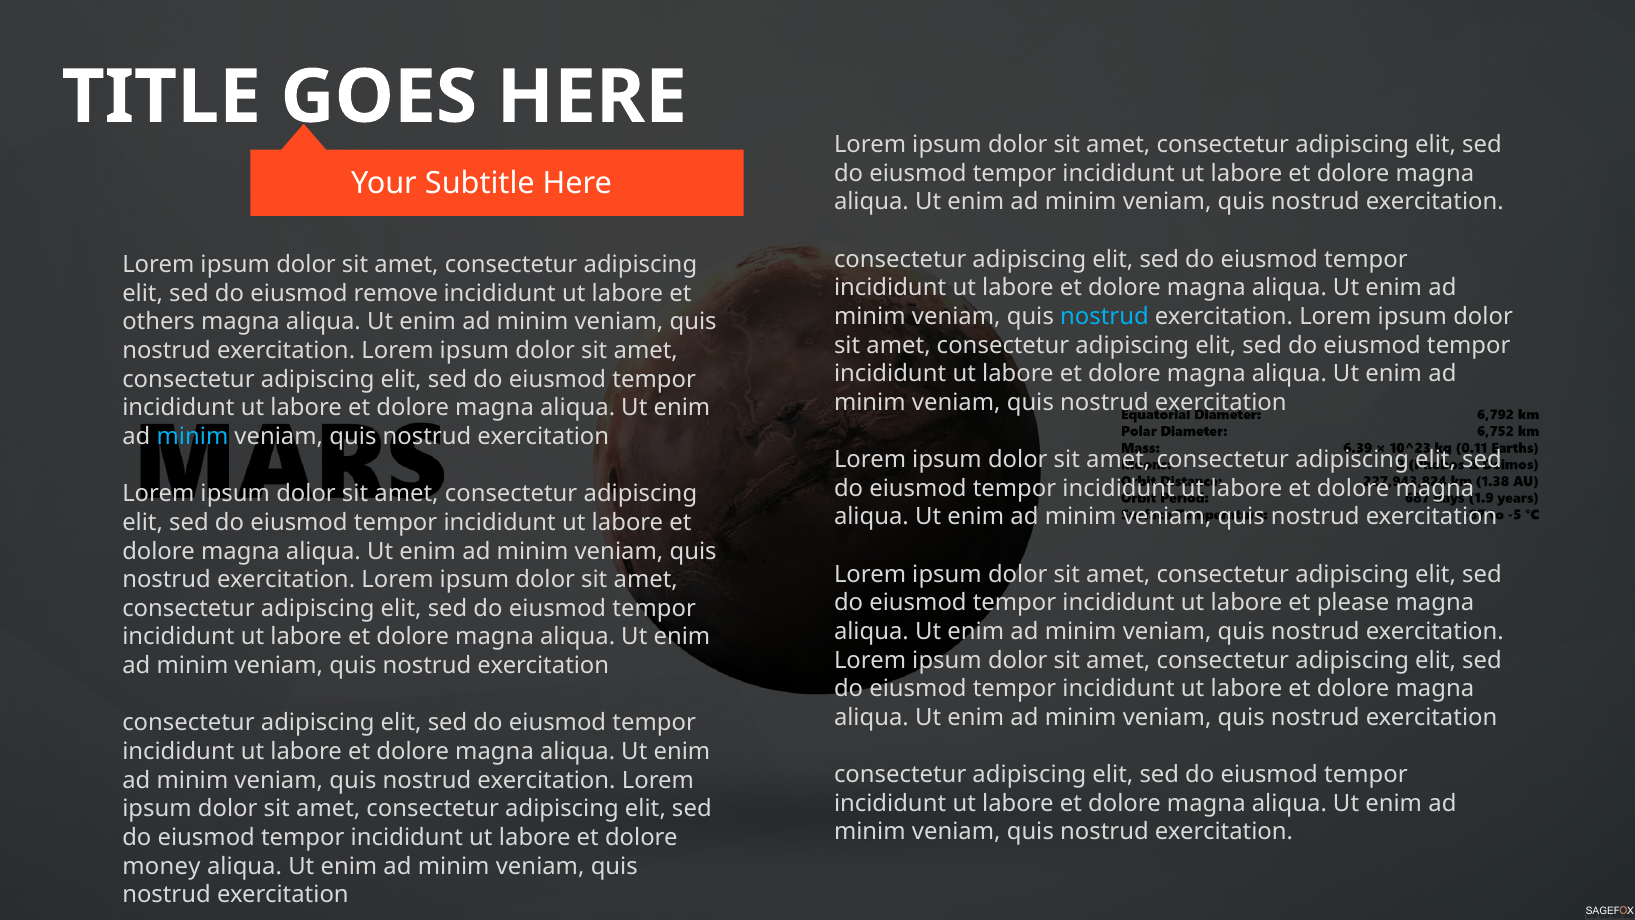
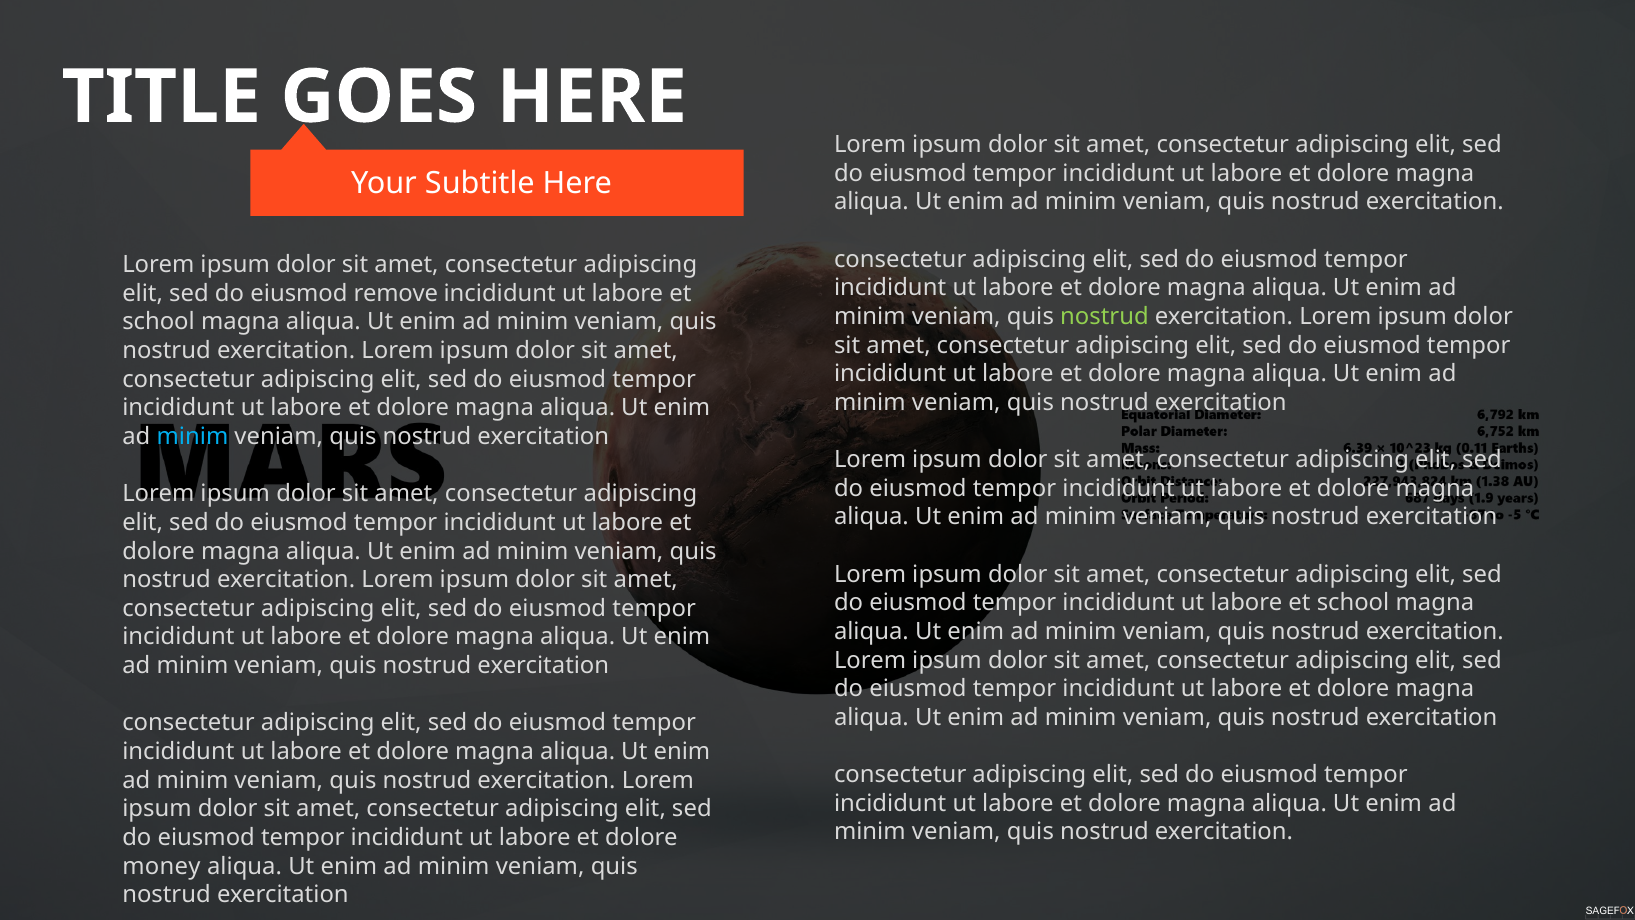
nostrud at (1104, 317) colour: light blue -> light green
others at (159, 322): others -> school
please at (1353, 603): please -> school
